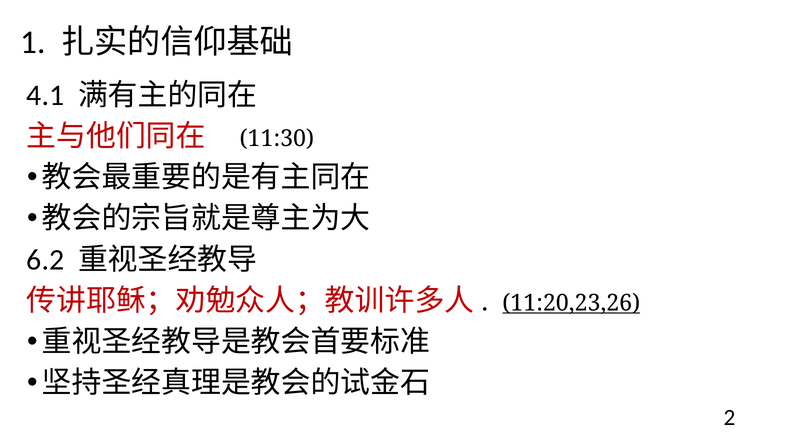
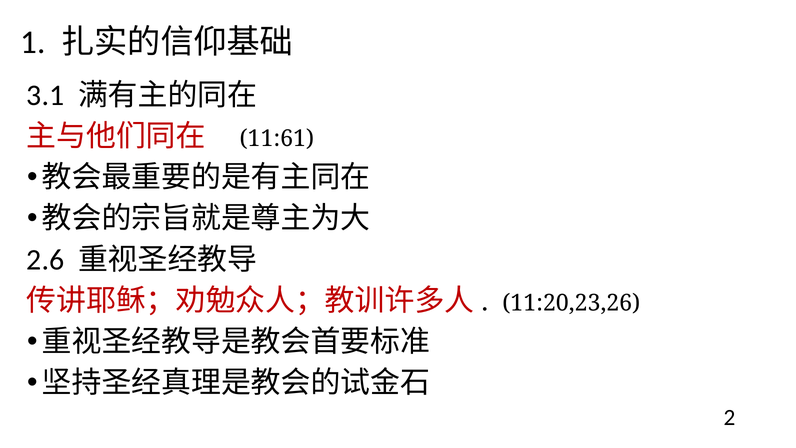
4.1: 4.1 -> 3.1
11:30: 11:30 -> 11:61
6.2: 6.2 -> 2.6
11:20,23,26 underline: present -> none
